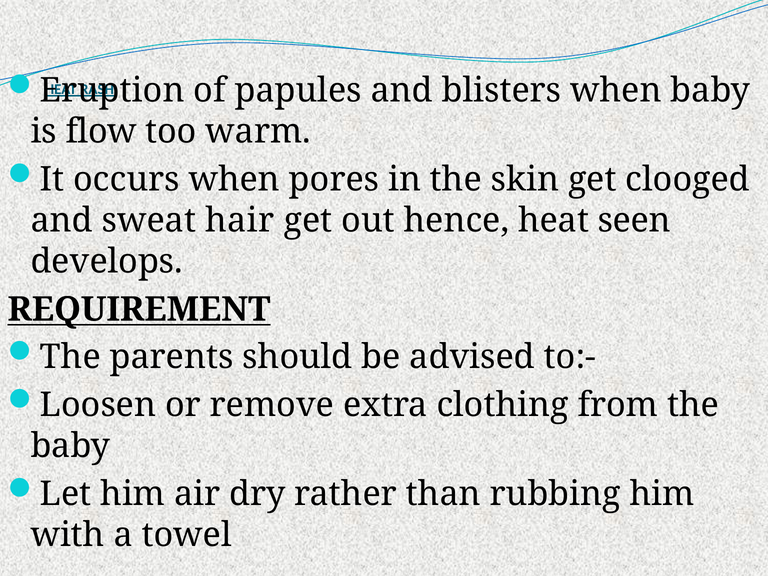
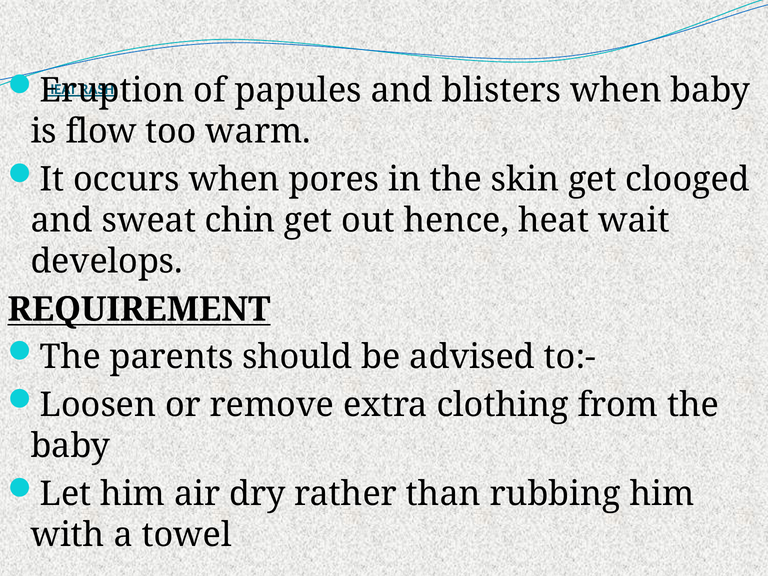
hair: hair -> chin
seen: seen -> wait
